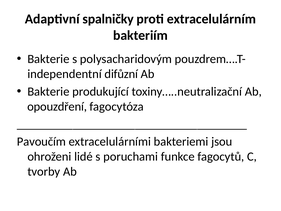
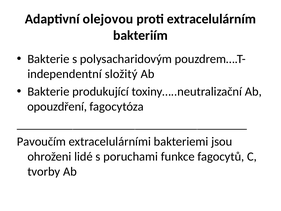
spalničky: spalničky -> olejovou
difůzní: difůzní -> složitý
